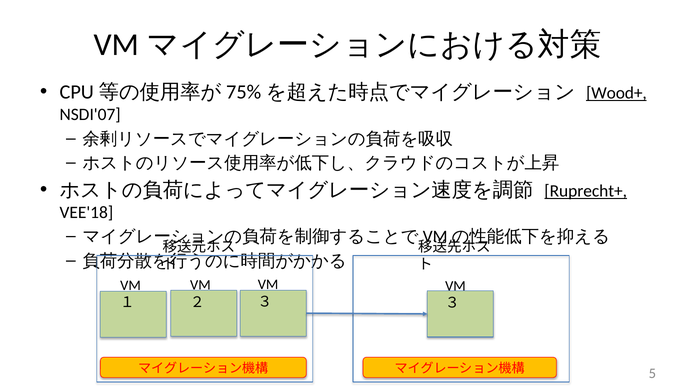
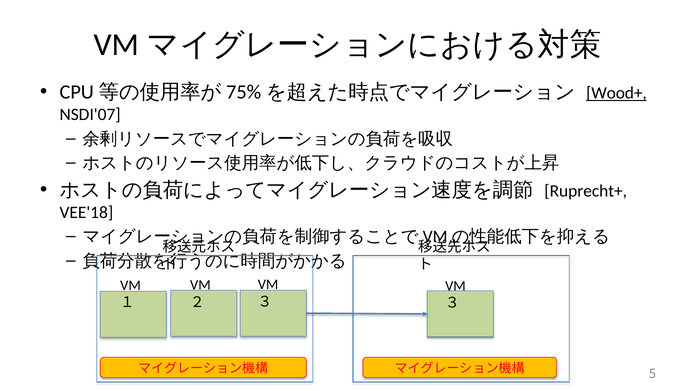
Ruprecht+ underline: present -> none
